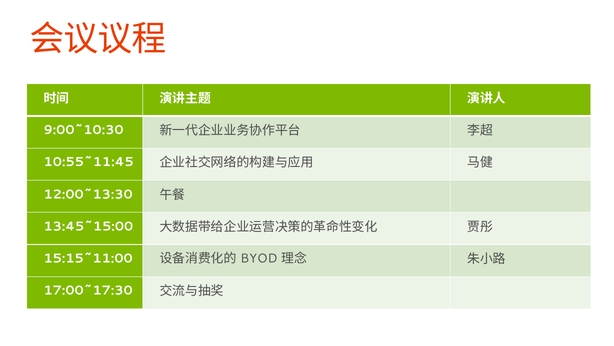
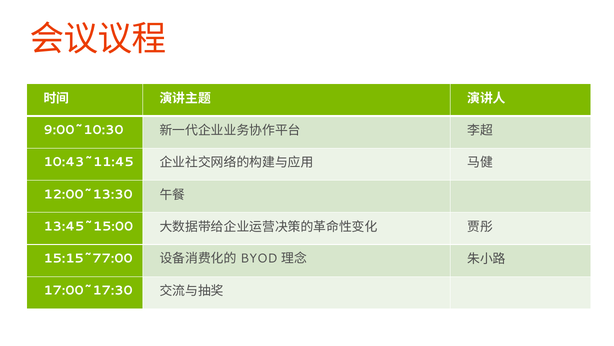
10:55~11:45: 10:55~11:45 -> 10:43~11:45
15:15~11:00: 15:15~11:00 -> 15:15~77:00
